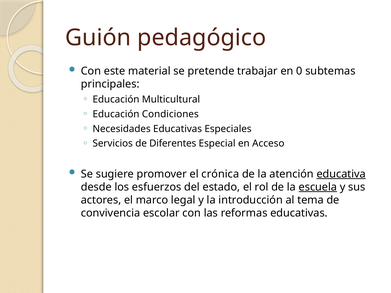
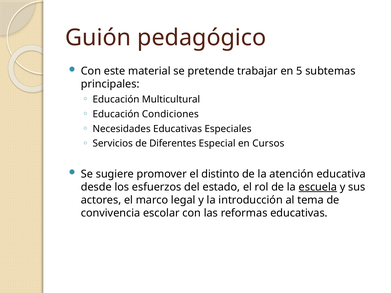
0: 0 -> 5
Acceso: Acceso -> Cursos
crónica: crónica -> distinto
educativa underline: present -> none
